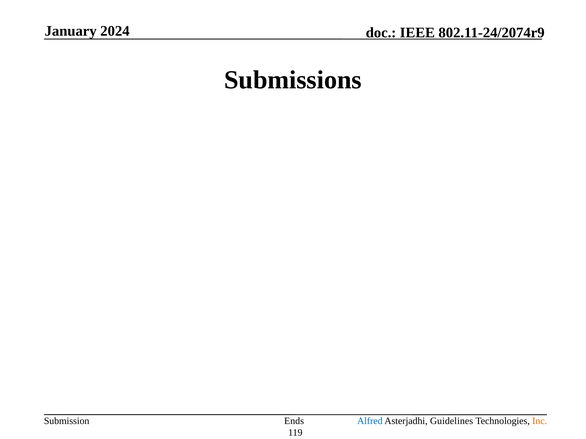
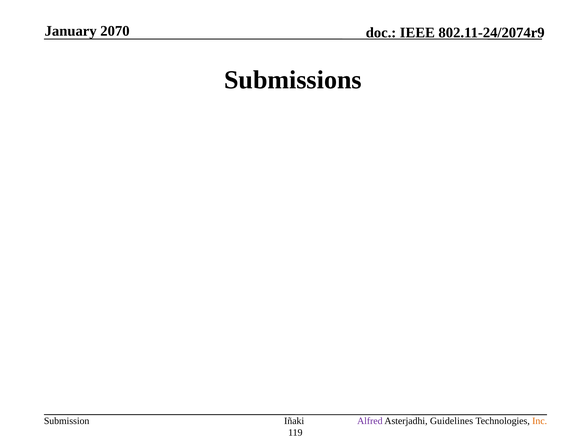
2024: 2024 -> 2070
Ends: Ends -> Iñaki
Alfred colour: blue -> purple
